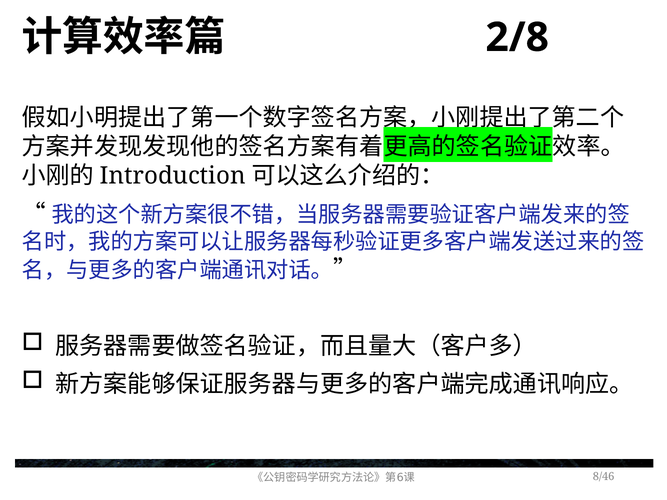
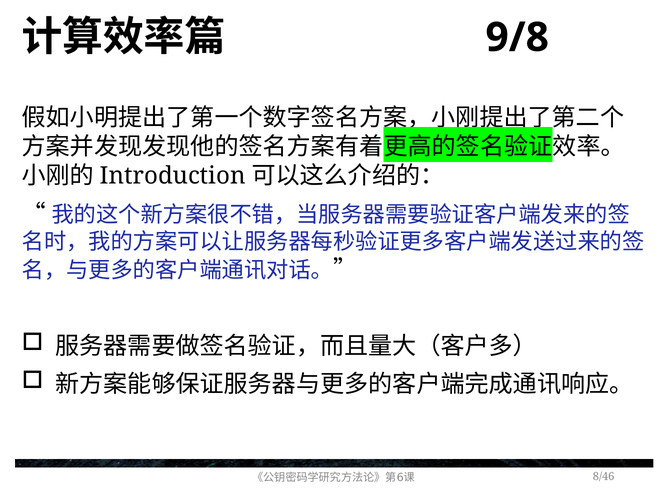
2/8: 2/8 -> 9/8
